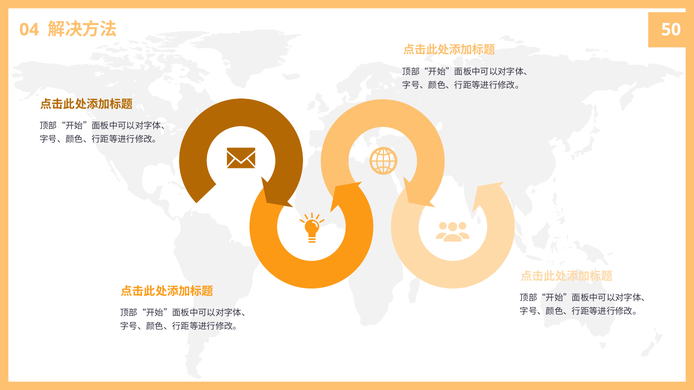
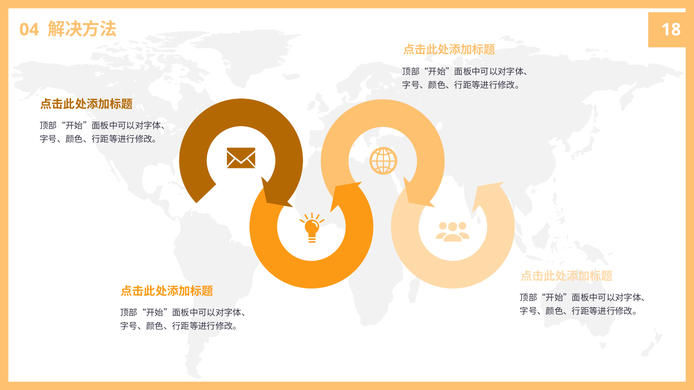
50: 50 -> 18
